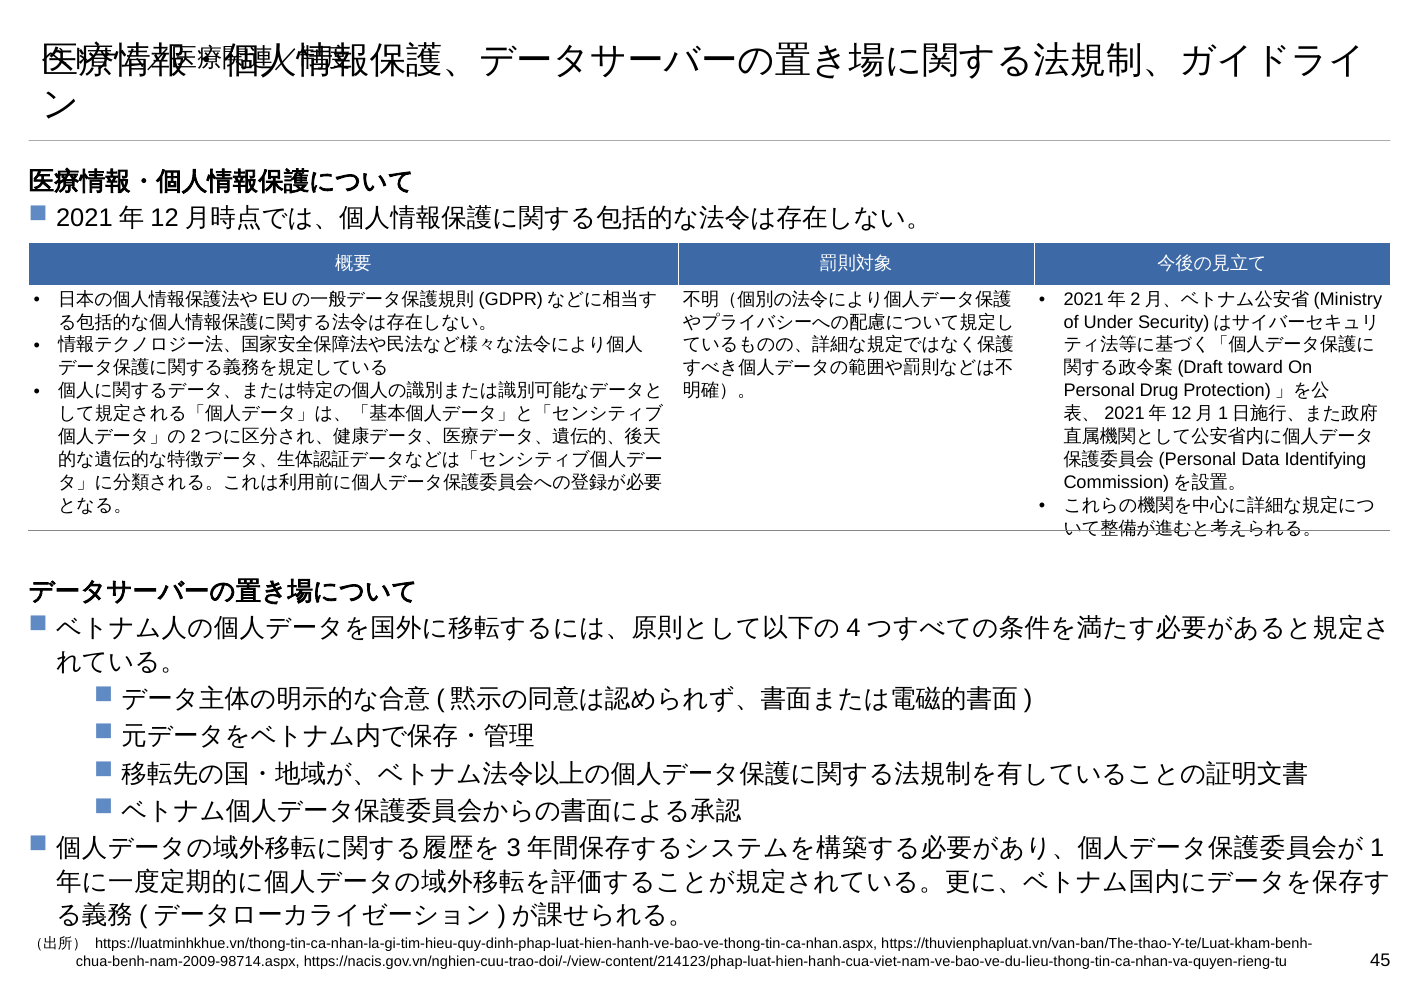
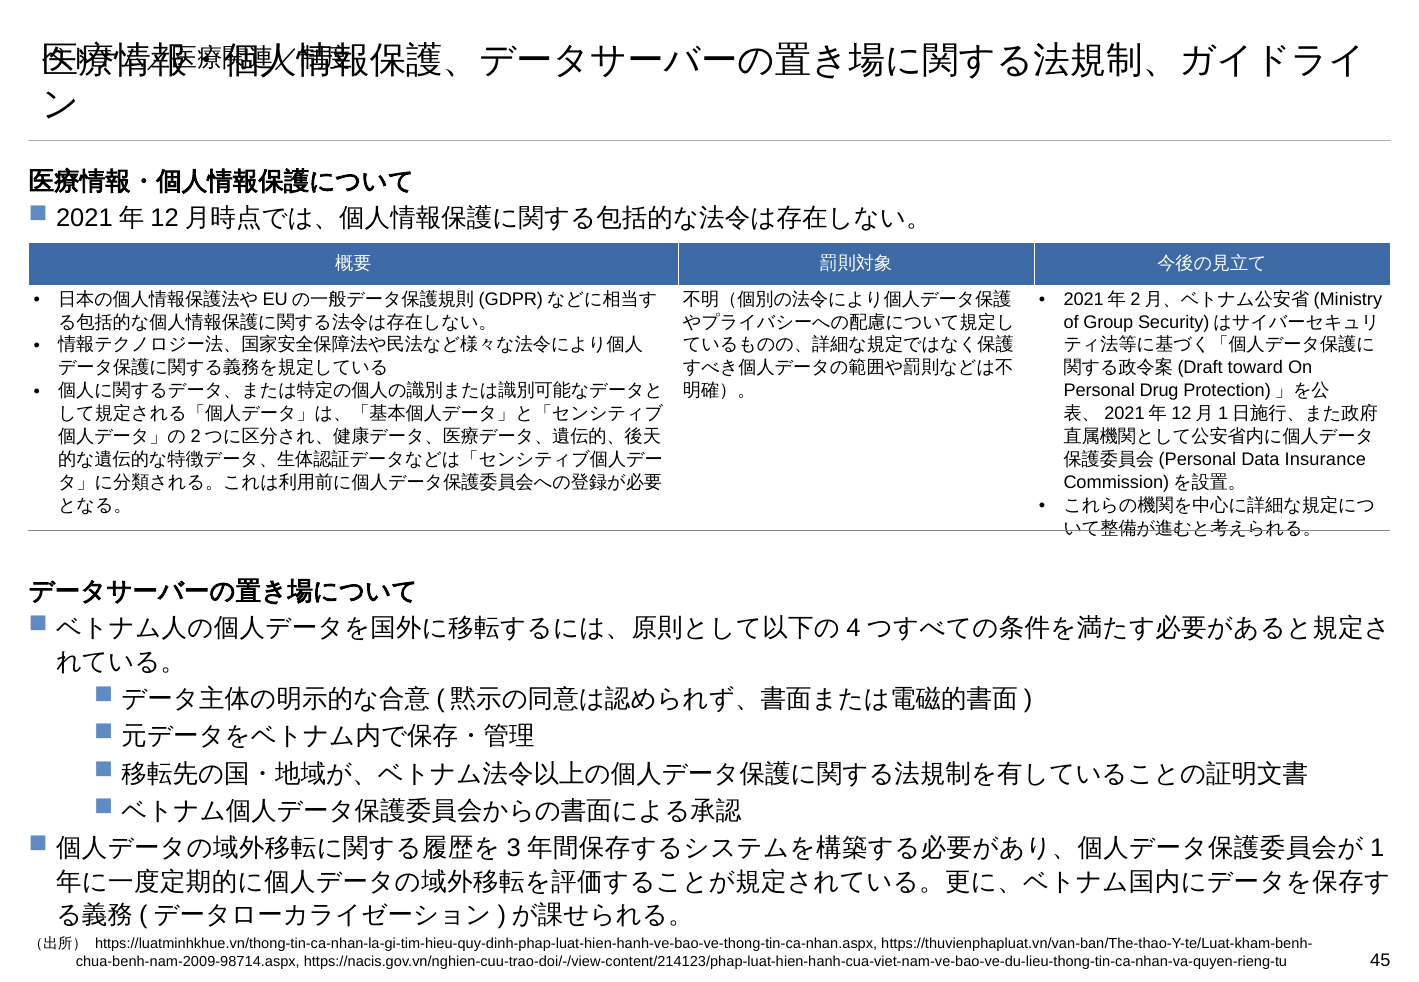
Under: Under -> Group
Identifying: Identifying -> Insurance
